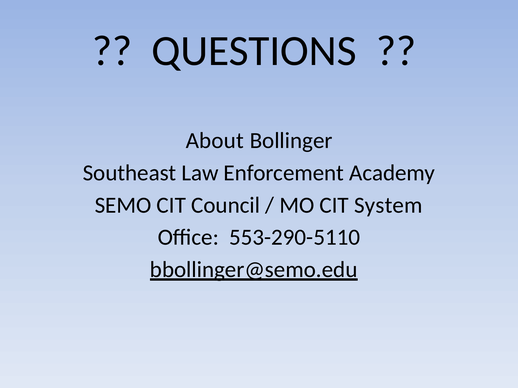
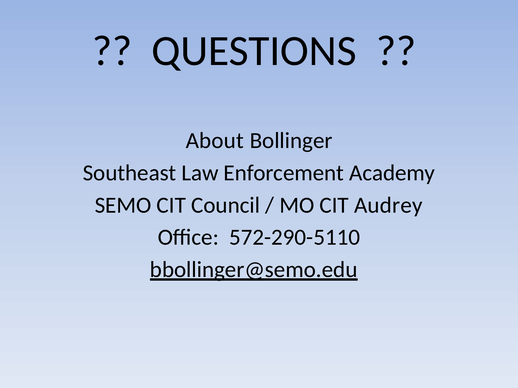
System: System -> Audrey
553-290-5110: 553-290-5110 -> 572-290-5110
